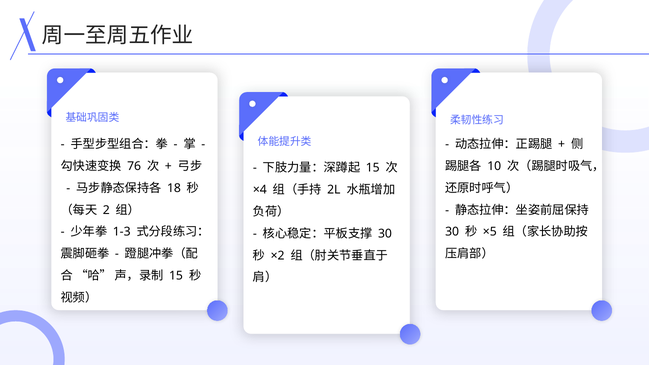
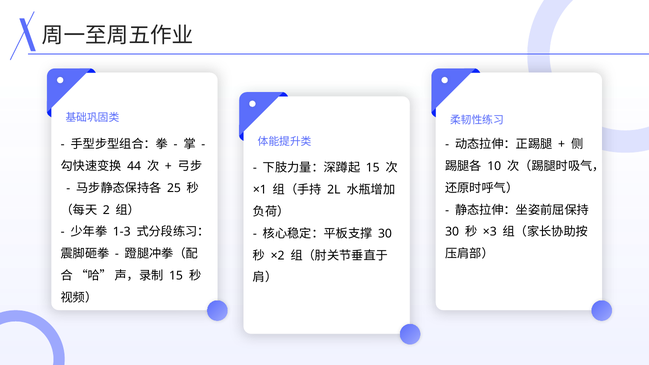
76: 76 -> 44
18: 18 -> 25
×4: ×4 -> ×1
×5: ×5 -> ×3
